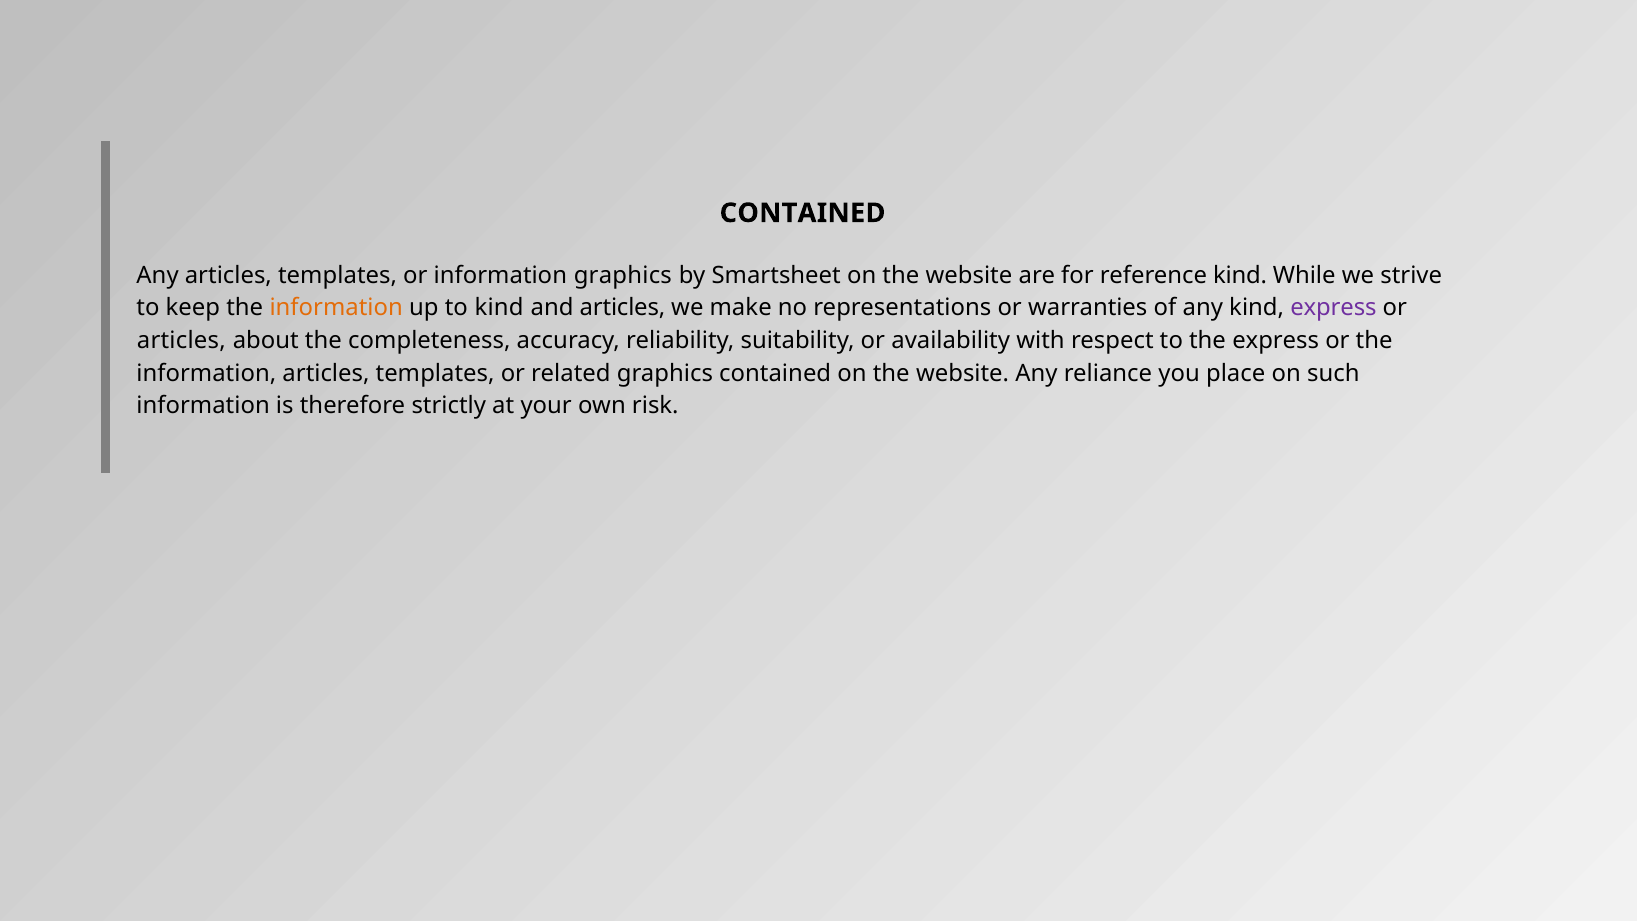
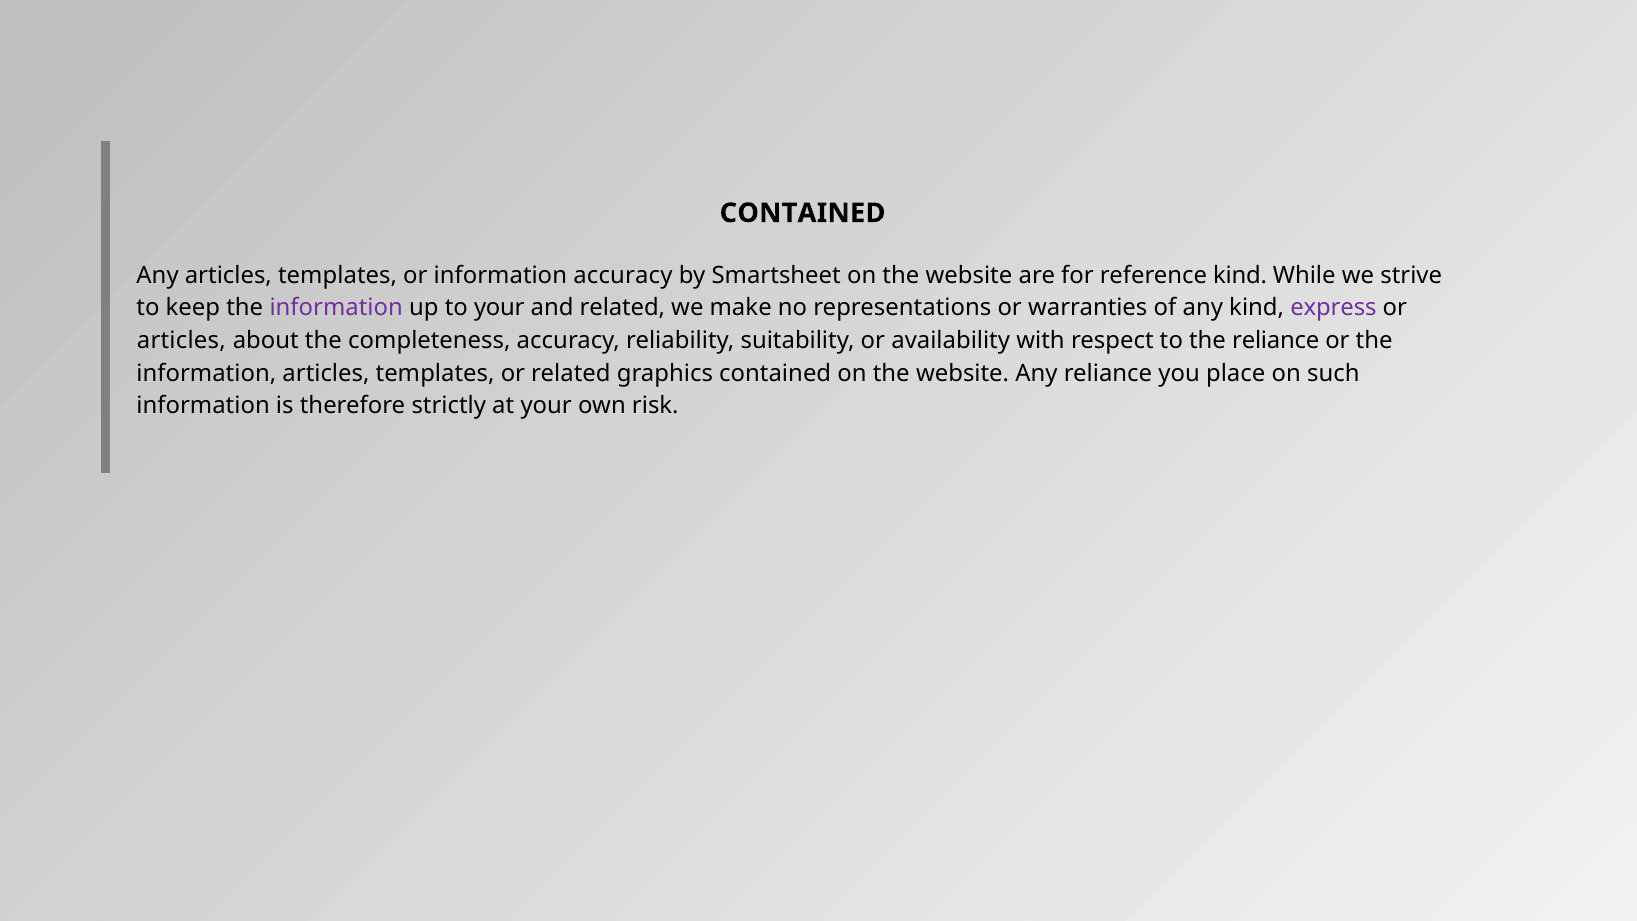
information graphics: graphics -> accuracy
information at (336, 308) colour: orange -> purple
to kind: kind -> your
and articles: articles -> related
the express: express -> reliance
